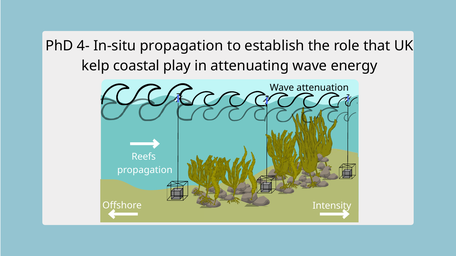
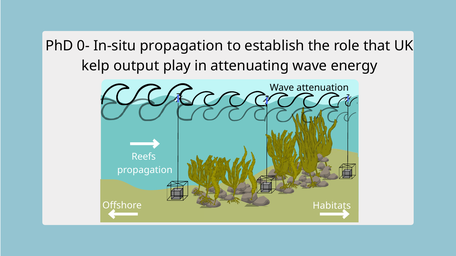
4-: 4- -> 0-
coastal: coastal -> output
Intensity: Intensity -> Habitats
